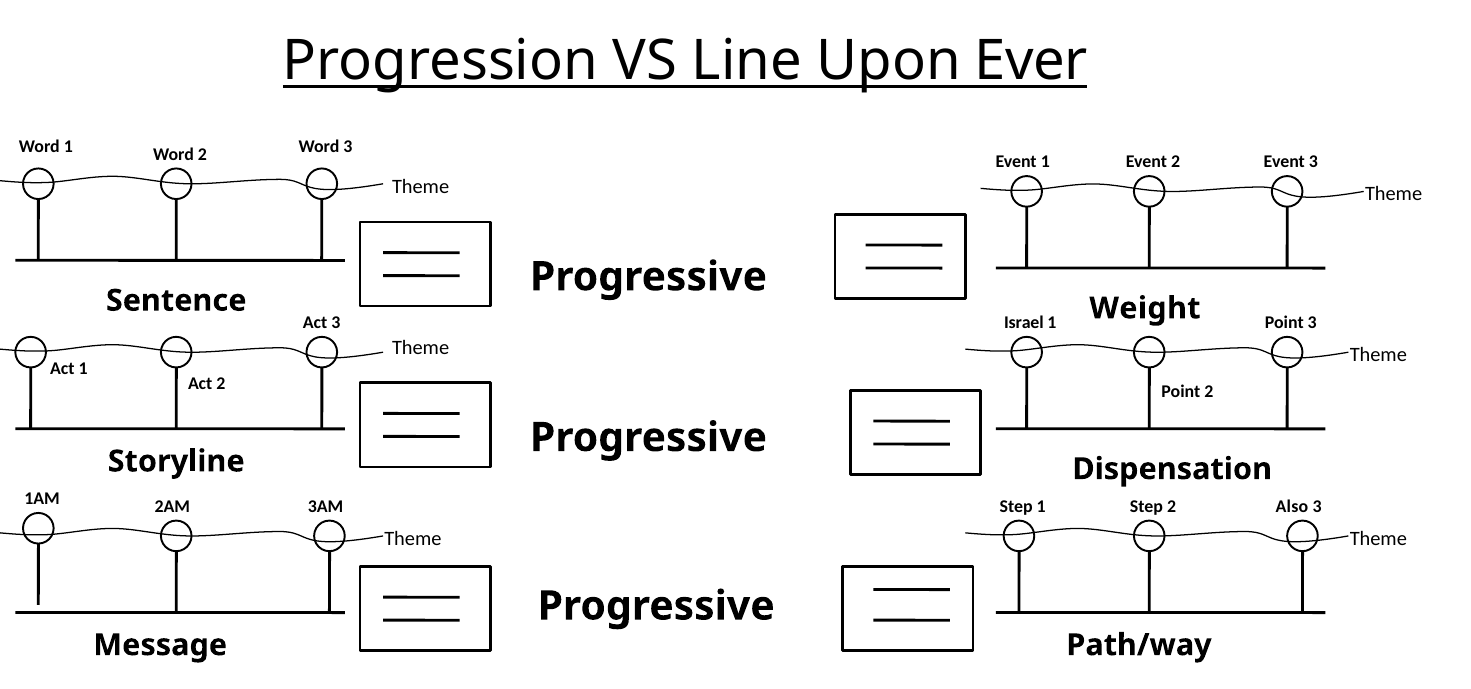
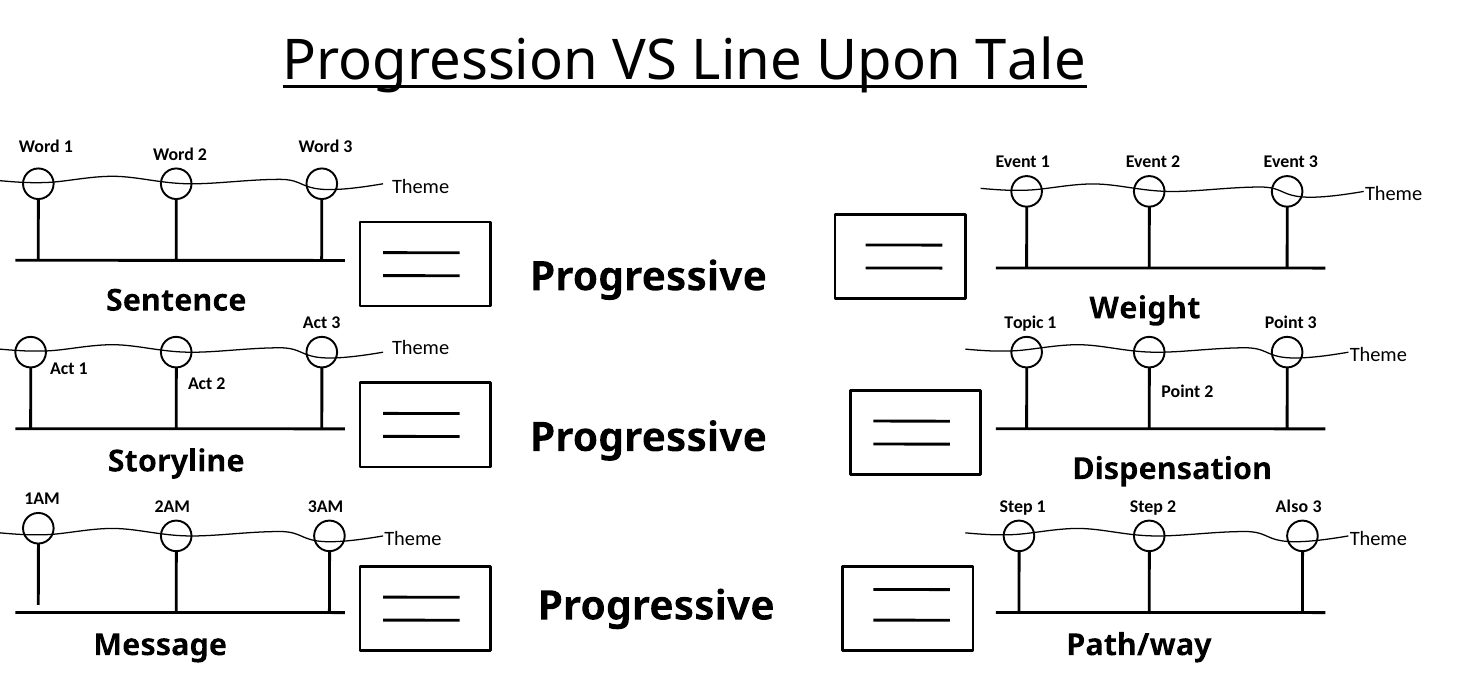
Ever: Ever -> Tale
Israel: Israel -> Topic
